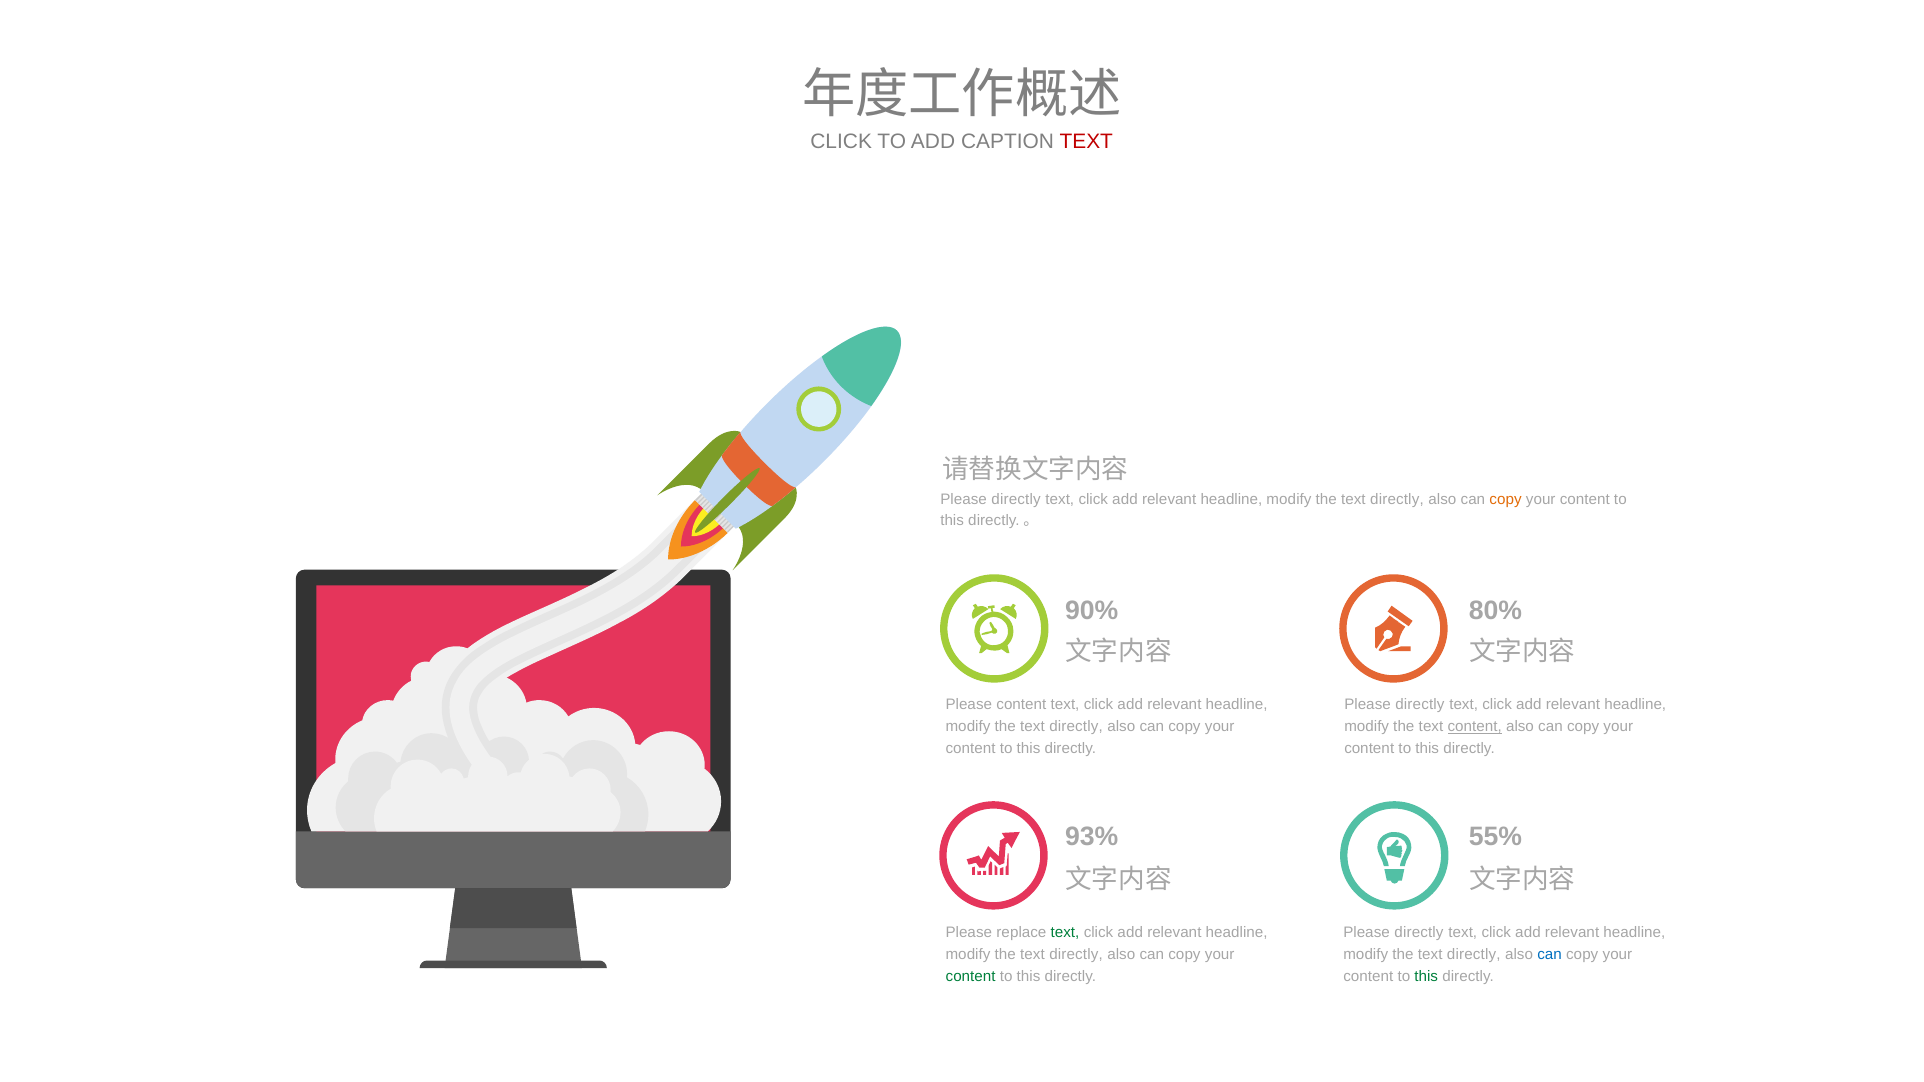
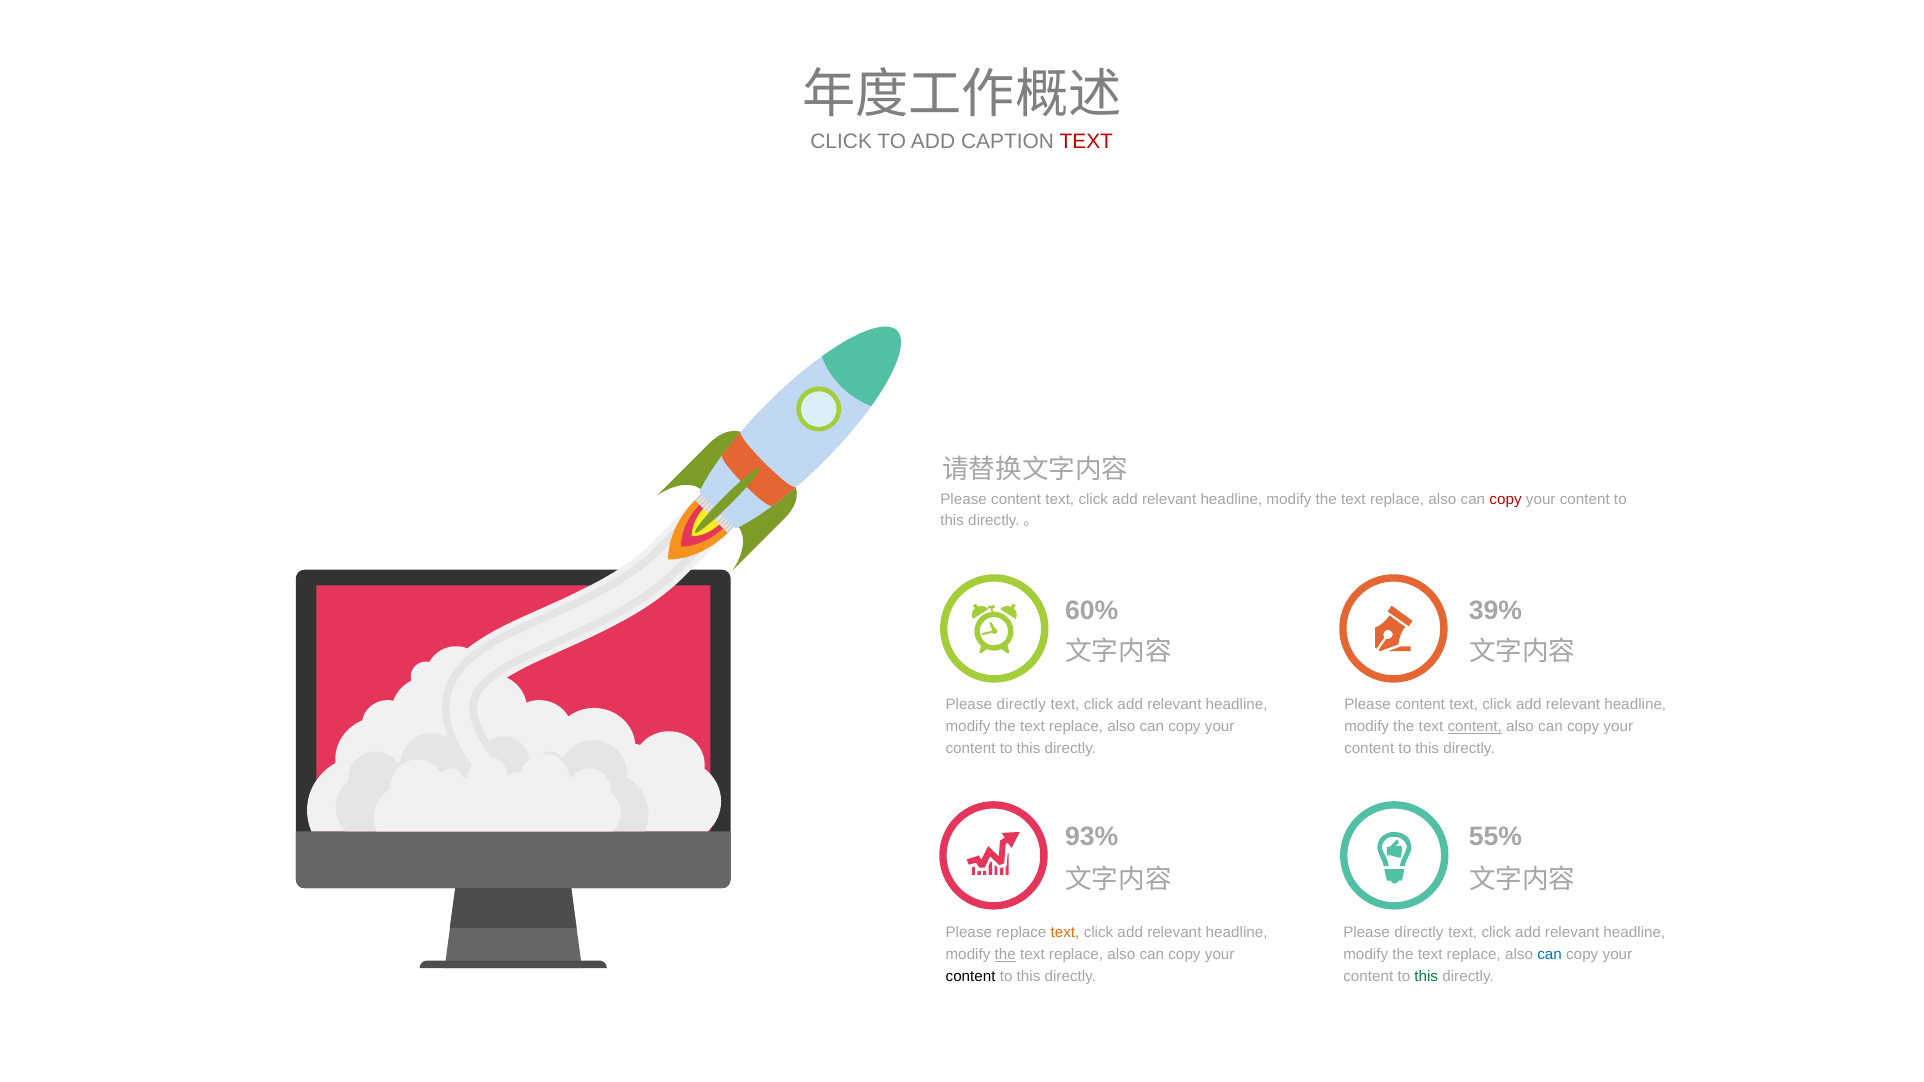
directly at (1016, 499): directly -> content
directly at (1397, 499): directly -> replace
copy at (1506, 499) colour: orange -> red
90%: 90% -> 60%
80%: 80% -> 39%
content at (1021, 705): content -> directly
directly at (1420, 705): directly -> content
directly at (1076, 727): directly -> replace
text at (1065, 933) colour: green -> orange
the at (1005, 955) underline: none -> present
directly at (1076, 955): directly -> replace
directly at (1474, 955): directly -> replace
content at (971, 976) colour: green -> black
